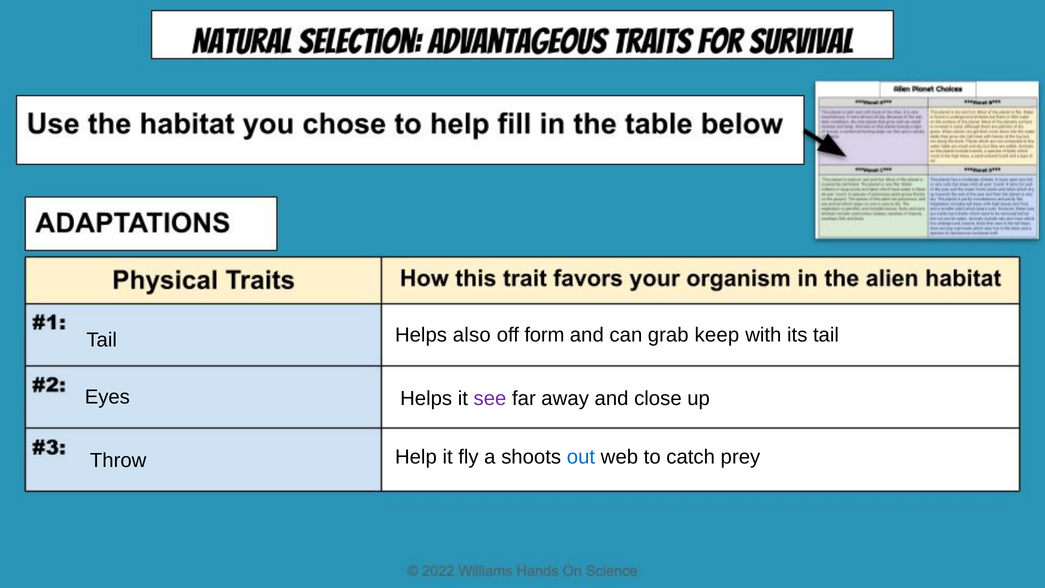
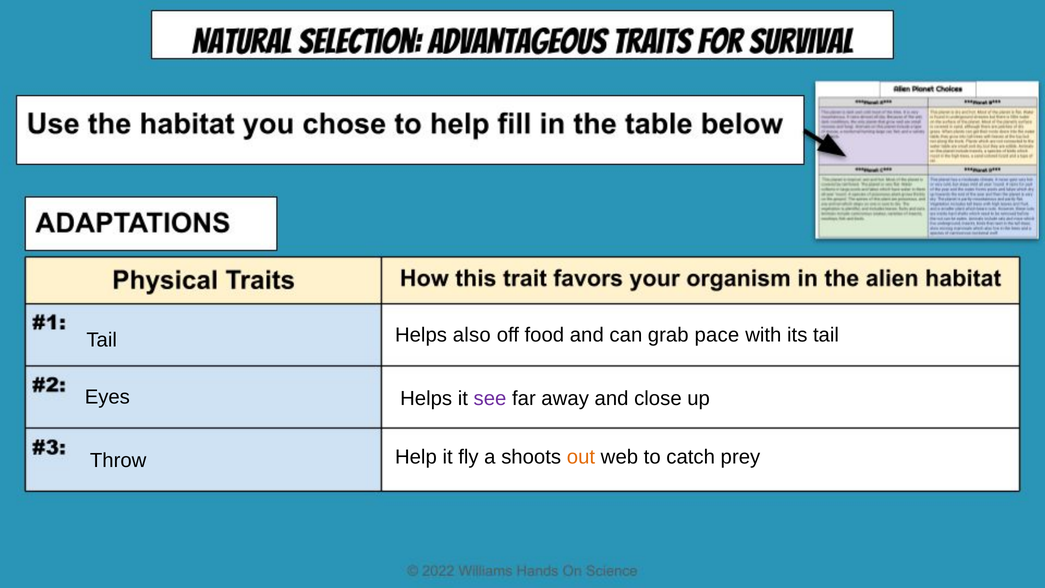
form: form -> food
keep: keep -> pace
out colour: blue -> orange
